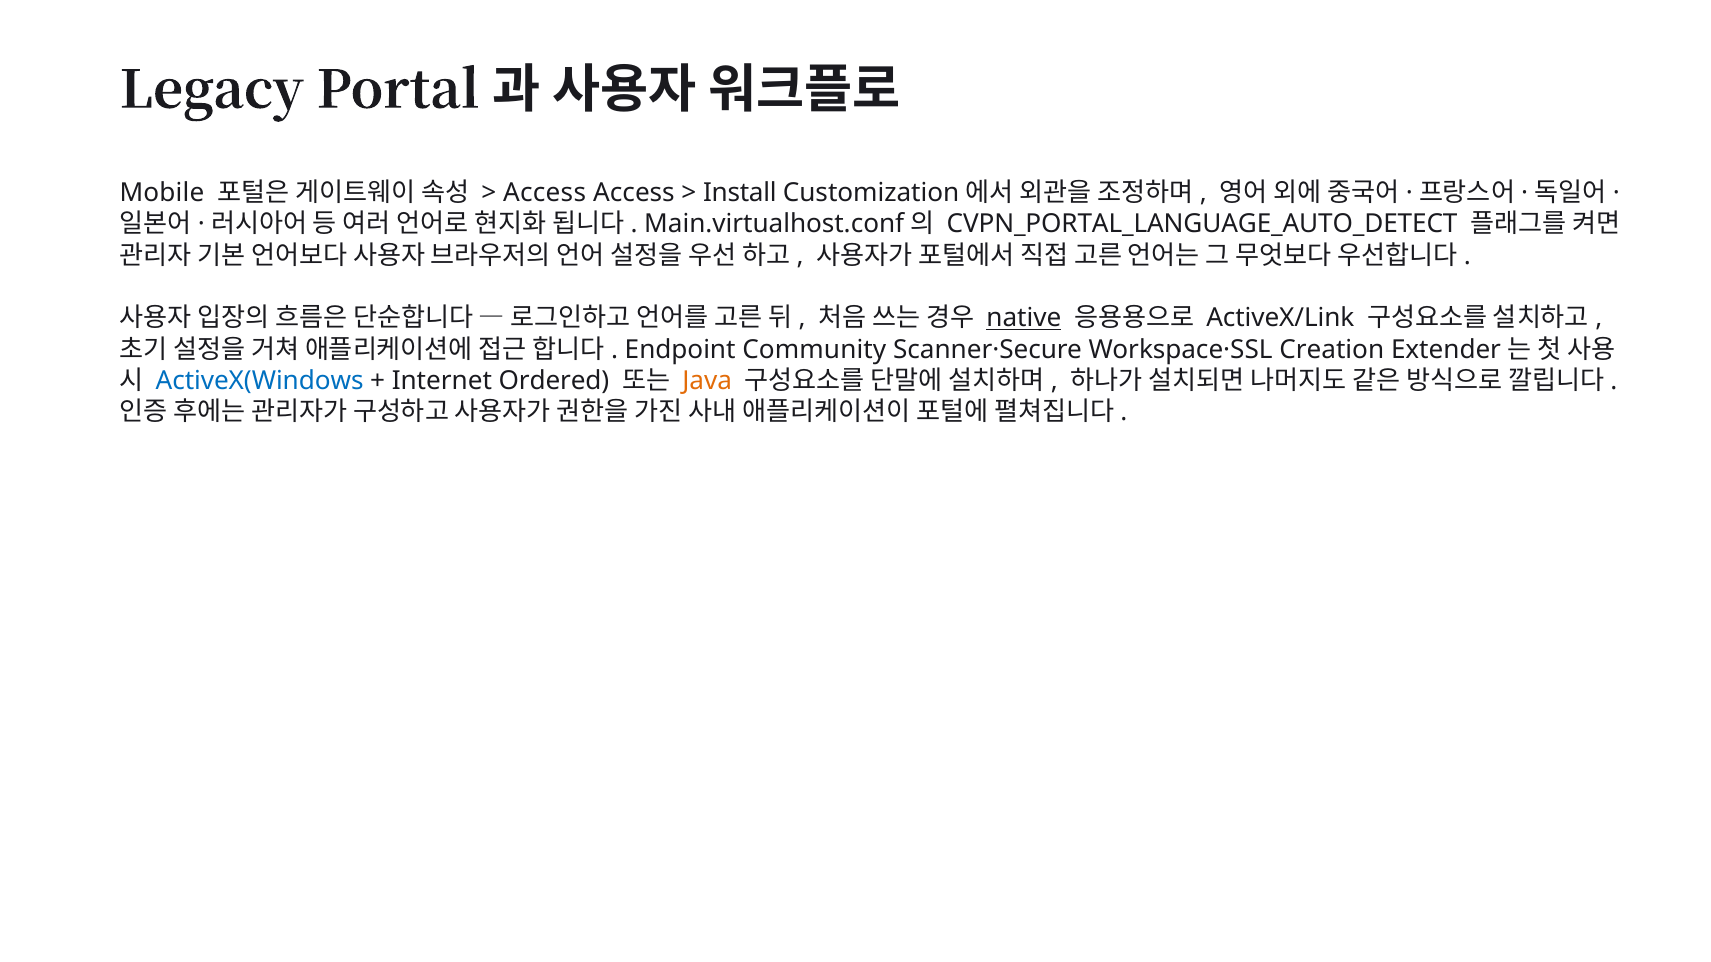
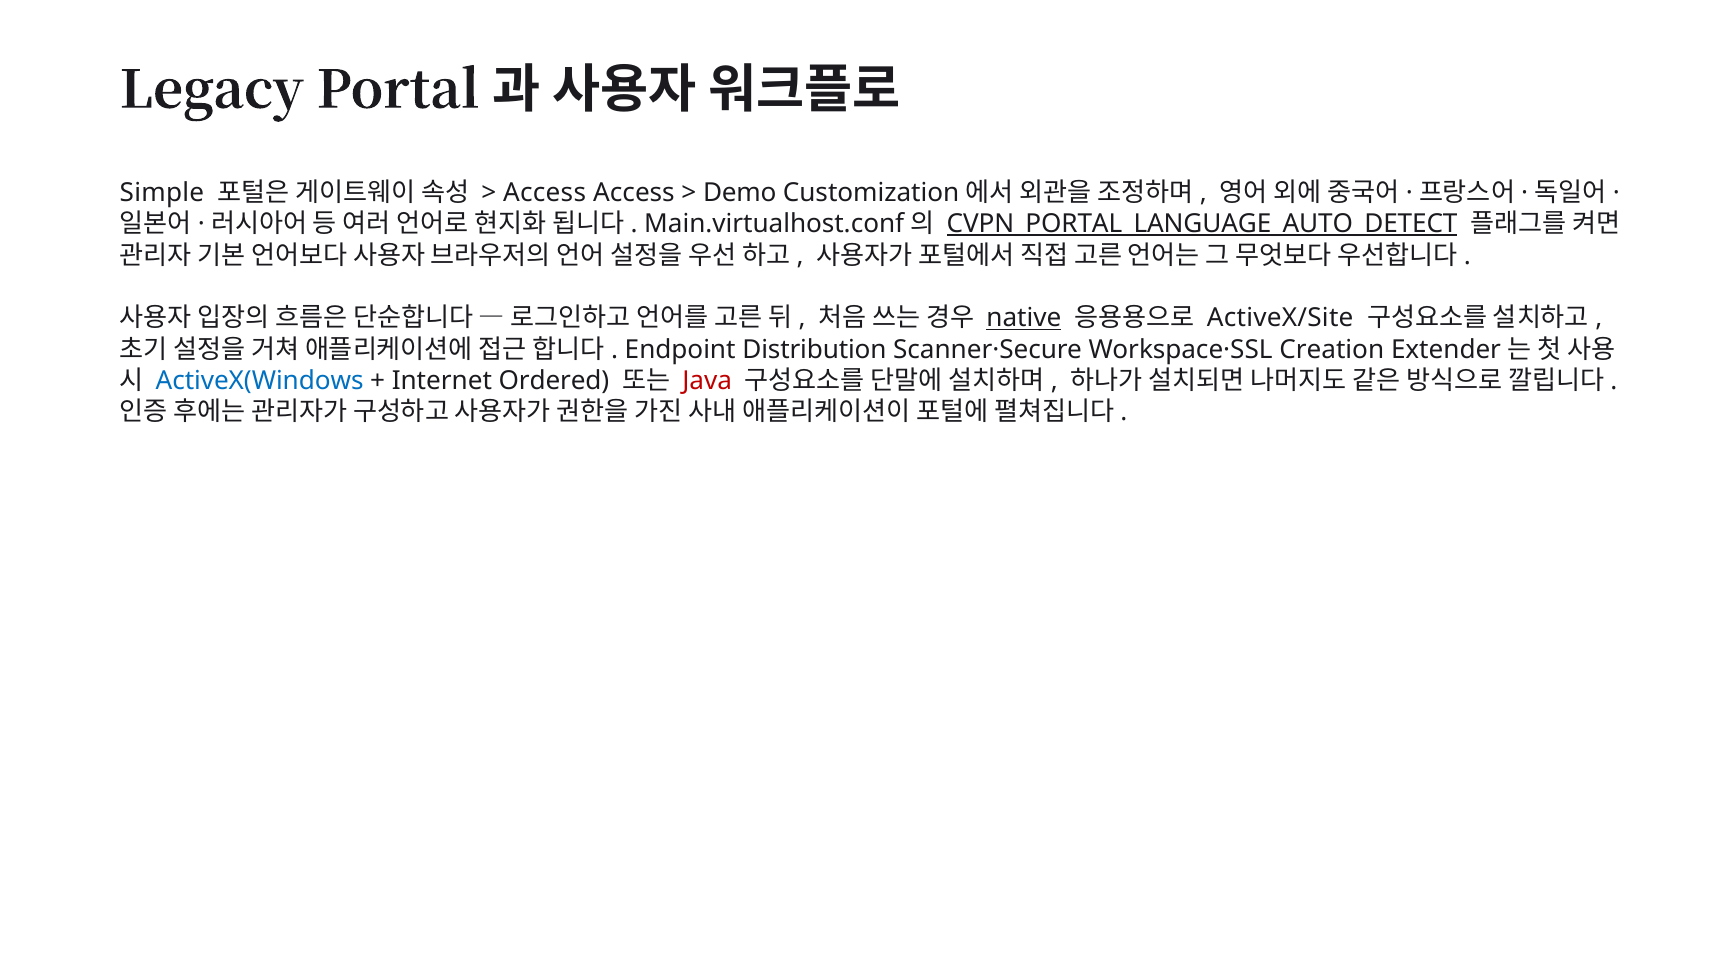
Mobile: Mobile -> Simple
Install: Install -> Demo
CVPN_PORTAL_LANGUAGE_AUTO_DETECT underline: none -> present
ActiveX/Link: ActiveX/Link -> ActiveX/Site
Community: Community -> Distribution
Java colour: orange -> red
